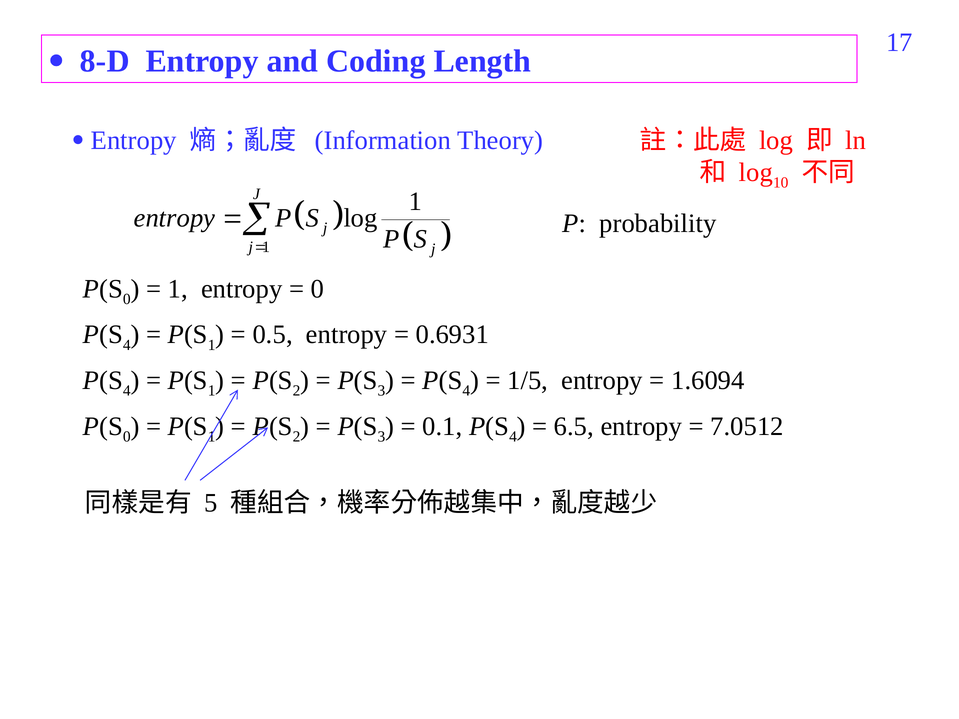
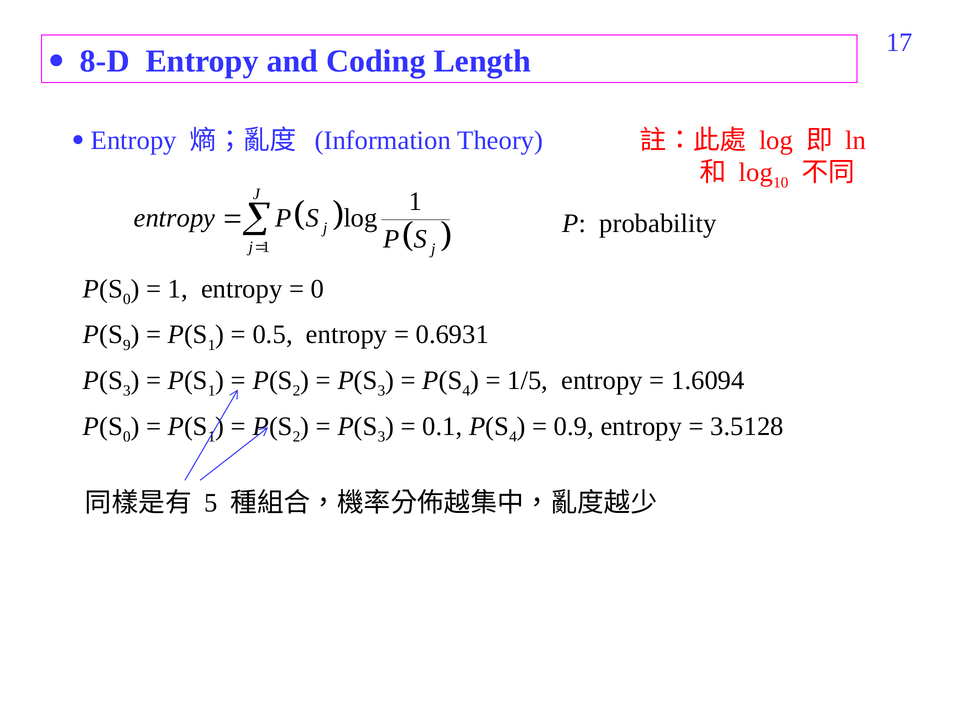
4 at (127, 345): 4 -> 9
4 at (127, 391): 4 -> 3
6.5: 6.5 -> 0.9
7.0512: 7.0512 -> 3.5128
